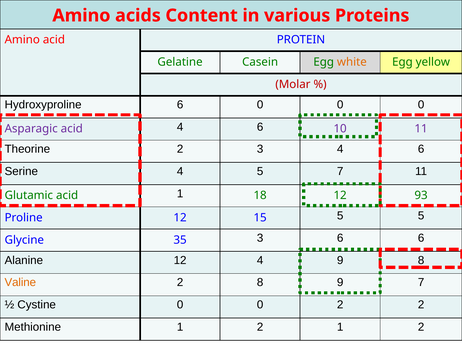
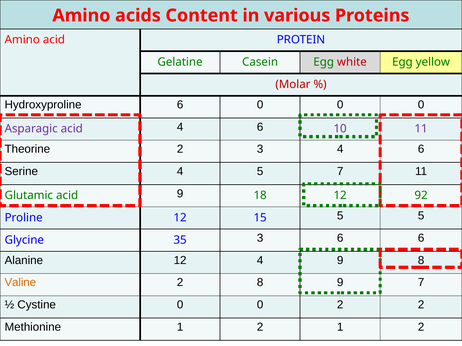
white colour: orange -> red
acid 1: 1 -> 9
93: 93 -> 92
